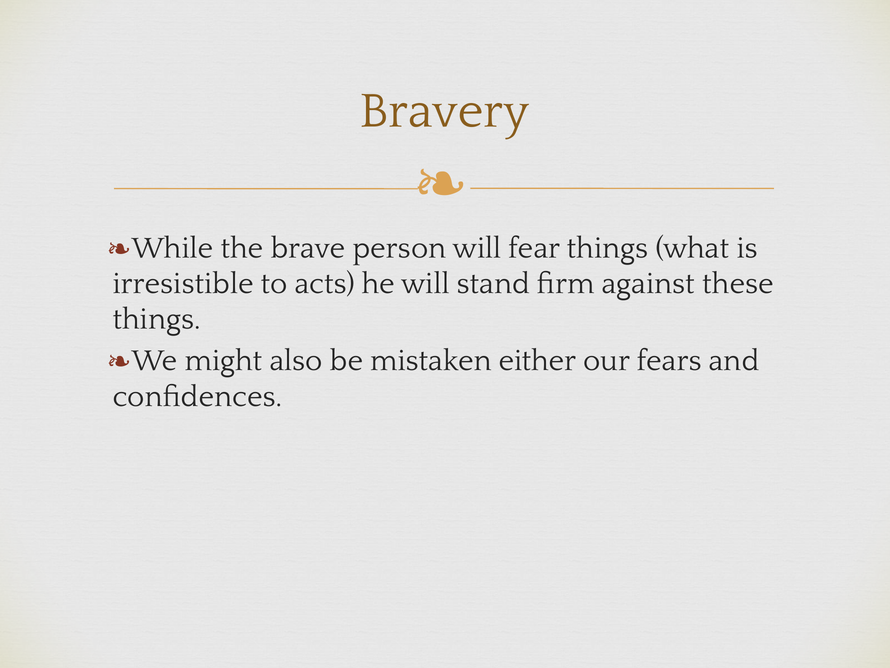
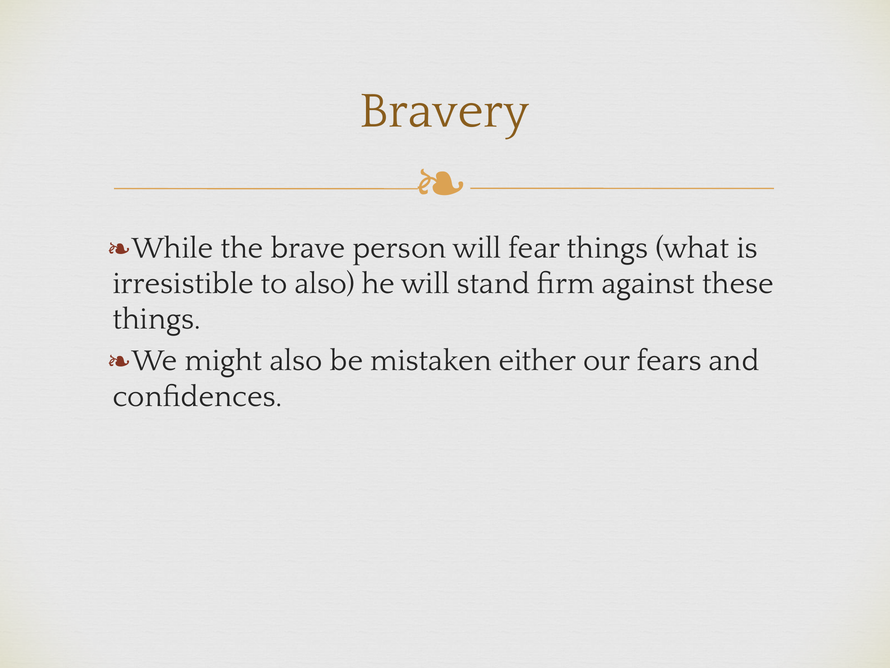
to acts: acts -> also
